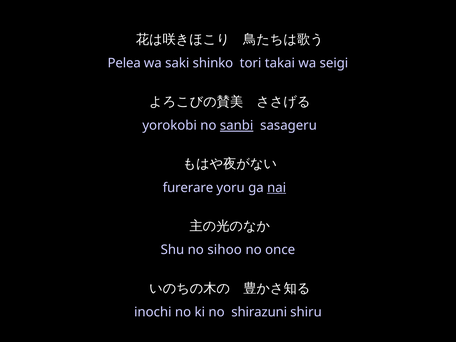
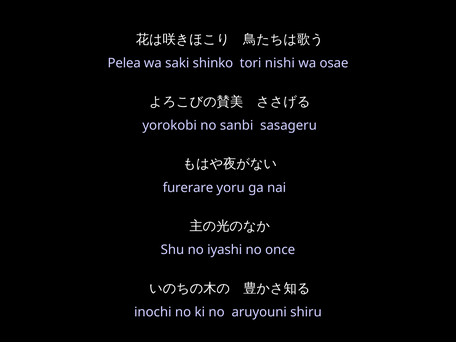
takai: takai -> nishi
seigi: seigi -> osae
sanbi underline: present -> none
nai underline: present -> none
sihoo: sihoo -> iyashi
shirazuni: shirazuni -> aruyouni
